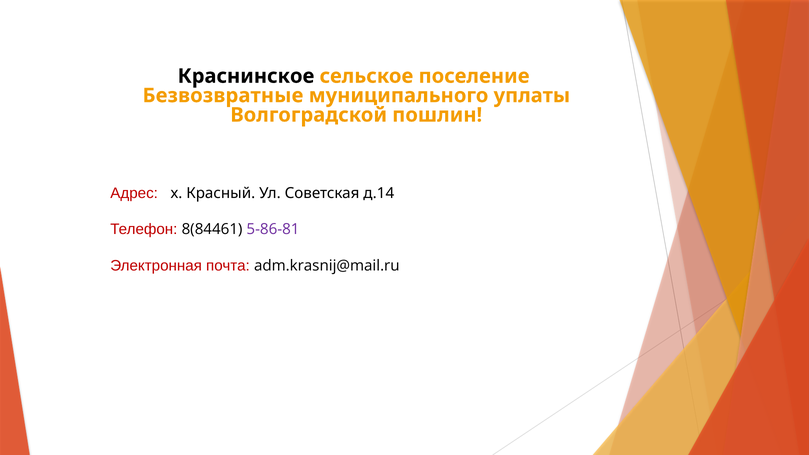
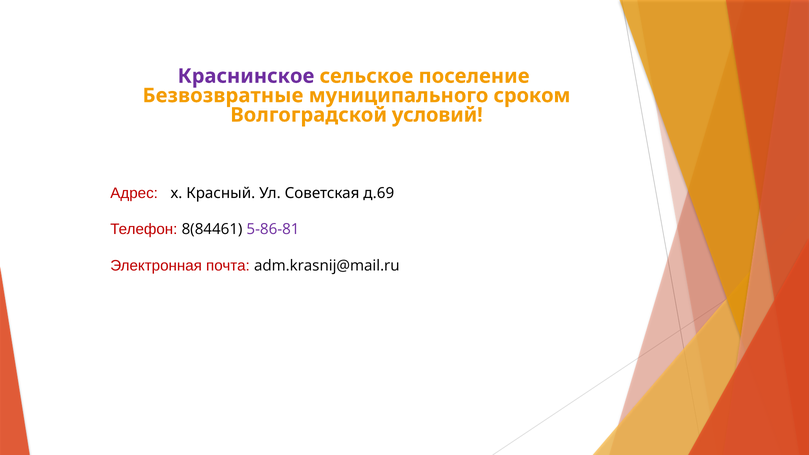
Краснинское colour: black -> purple
уплаты: уплаты -> сроком
пошлин: пошлин -> условий
д.14: д.14 -> д.69
